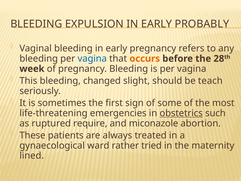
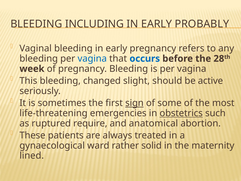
EXPULSION: EXPULSION -> INCLUDING
occurs colour: orange -> blue
teach: teach -> active
sign underline: none -> present
miconazole: miconazole -> anatomical
tried: tried -> solid
